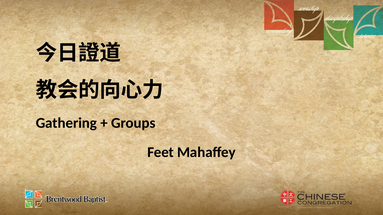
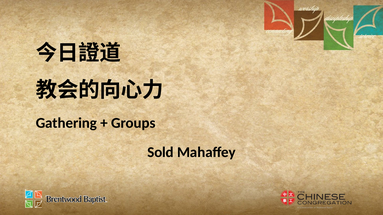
Feet: Feet -> Sold
